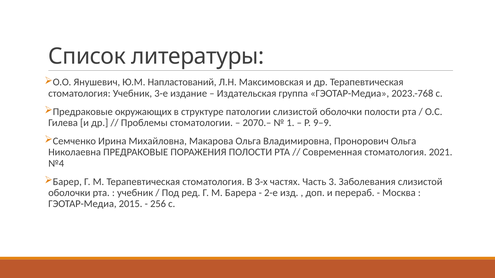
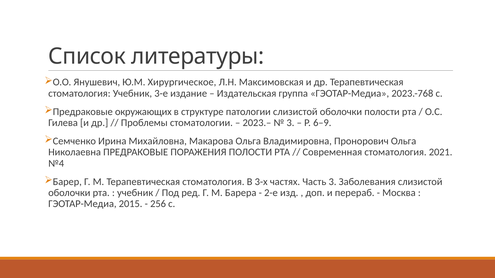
Напластований: Напластований -> Хирургическое
2070.–: 2070.– -> 2023.–
1 at (290, 123): 1 -> 3
9–9: 9–9 -> 6–9
